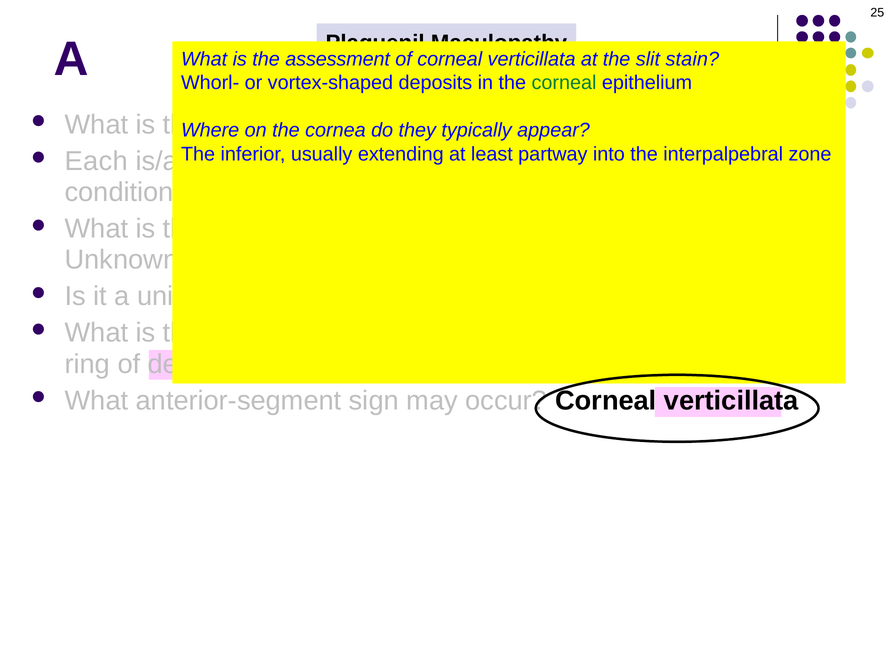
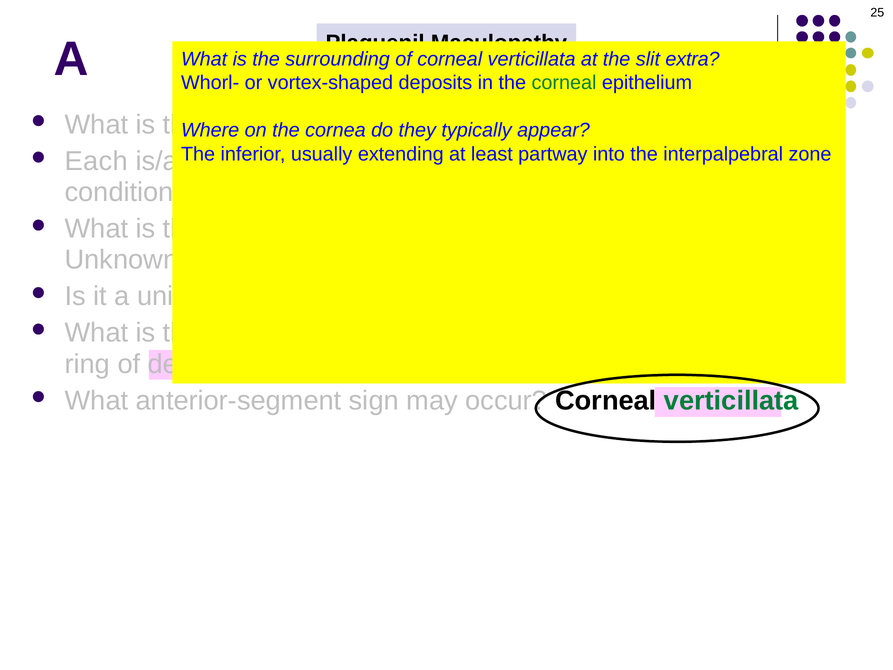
assessment: assessment -> surrounding
stain: stain -> extra
verticillata at (731, 400) colour: black -> green
